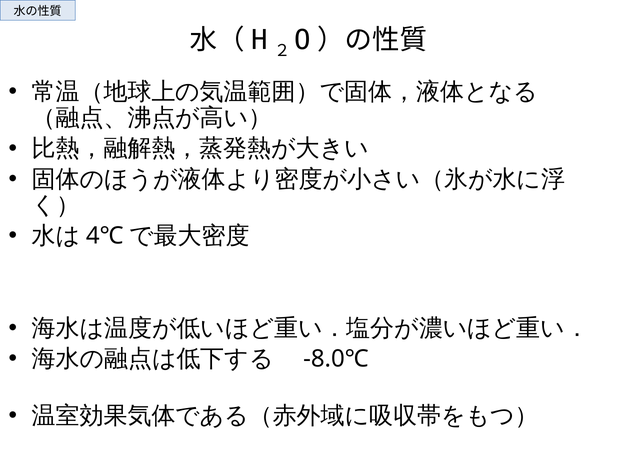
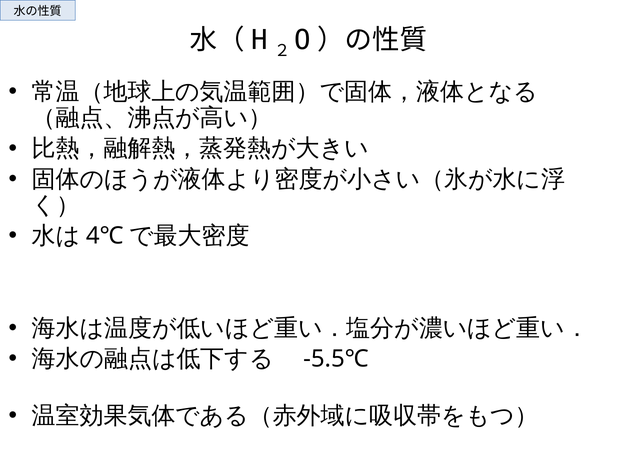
-8.0℃: -8.0℃ -> -5.5℃
